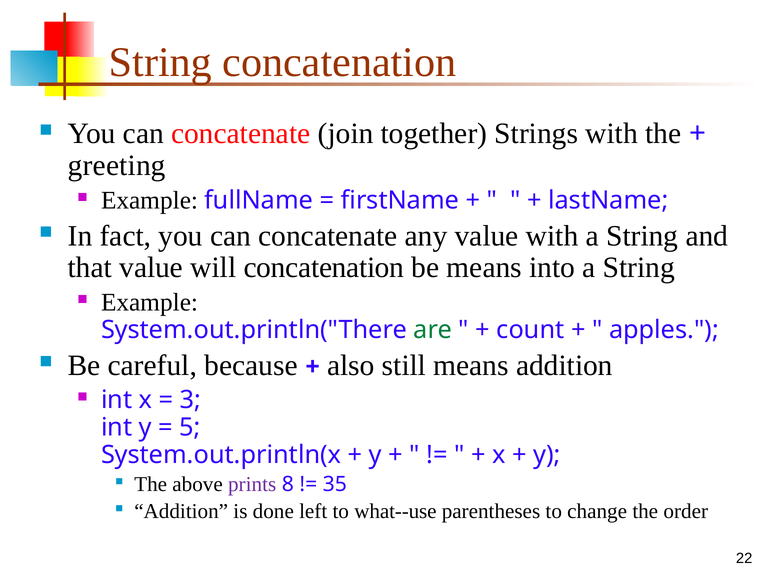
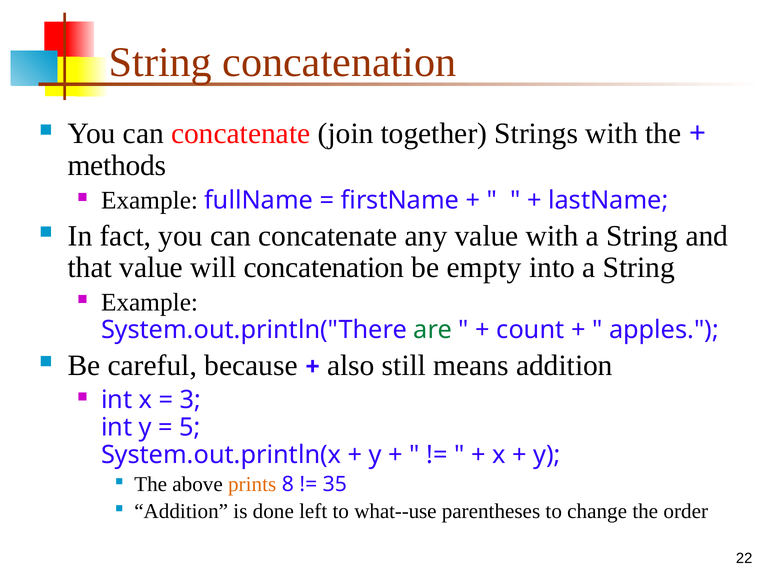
greeting: greeting -> methods
be means: means -> empty
prints colour: purple -> orange
